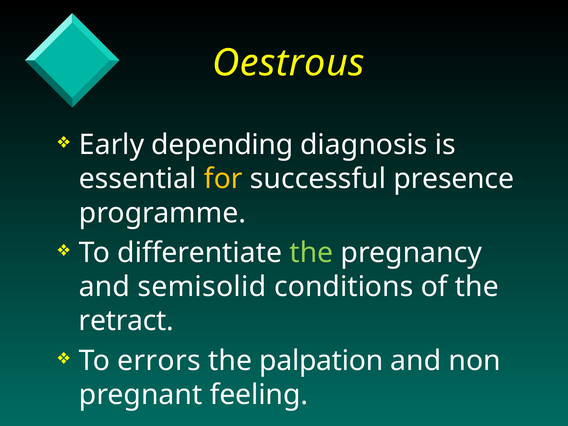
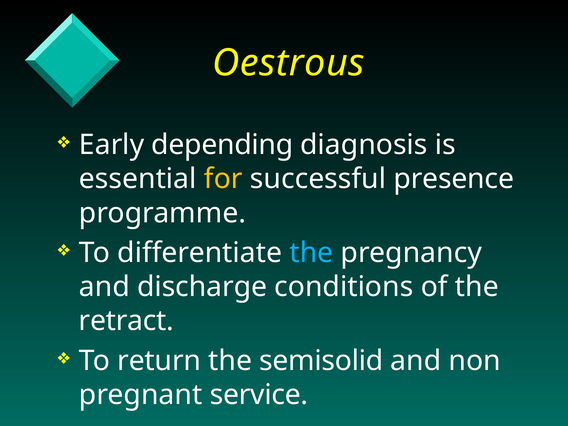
the at (311, 253) colour: light green -> light blue
semisolid: semisolid -> discharge
errors: errors -> return
palpation: palpation -> semisolid
feeling: feeling -> service
